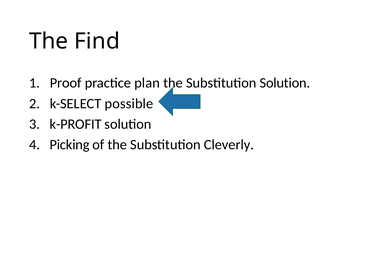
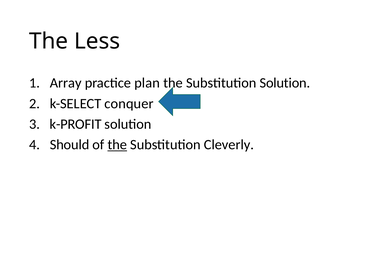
Find: Find -> Less
Proof: Proof -> Array
possible: possible -> conquer
Picking: Picking -> Should
the at (117, 145) underline: none -> present
